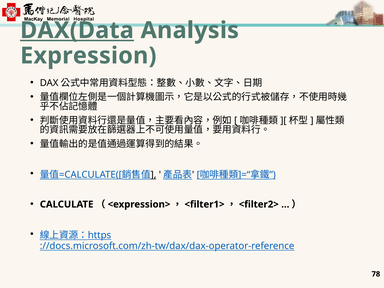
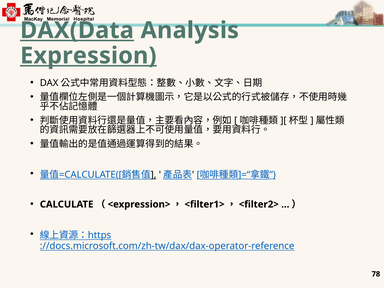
Expression underline: none -> present
